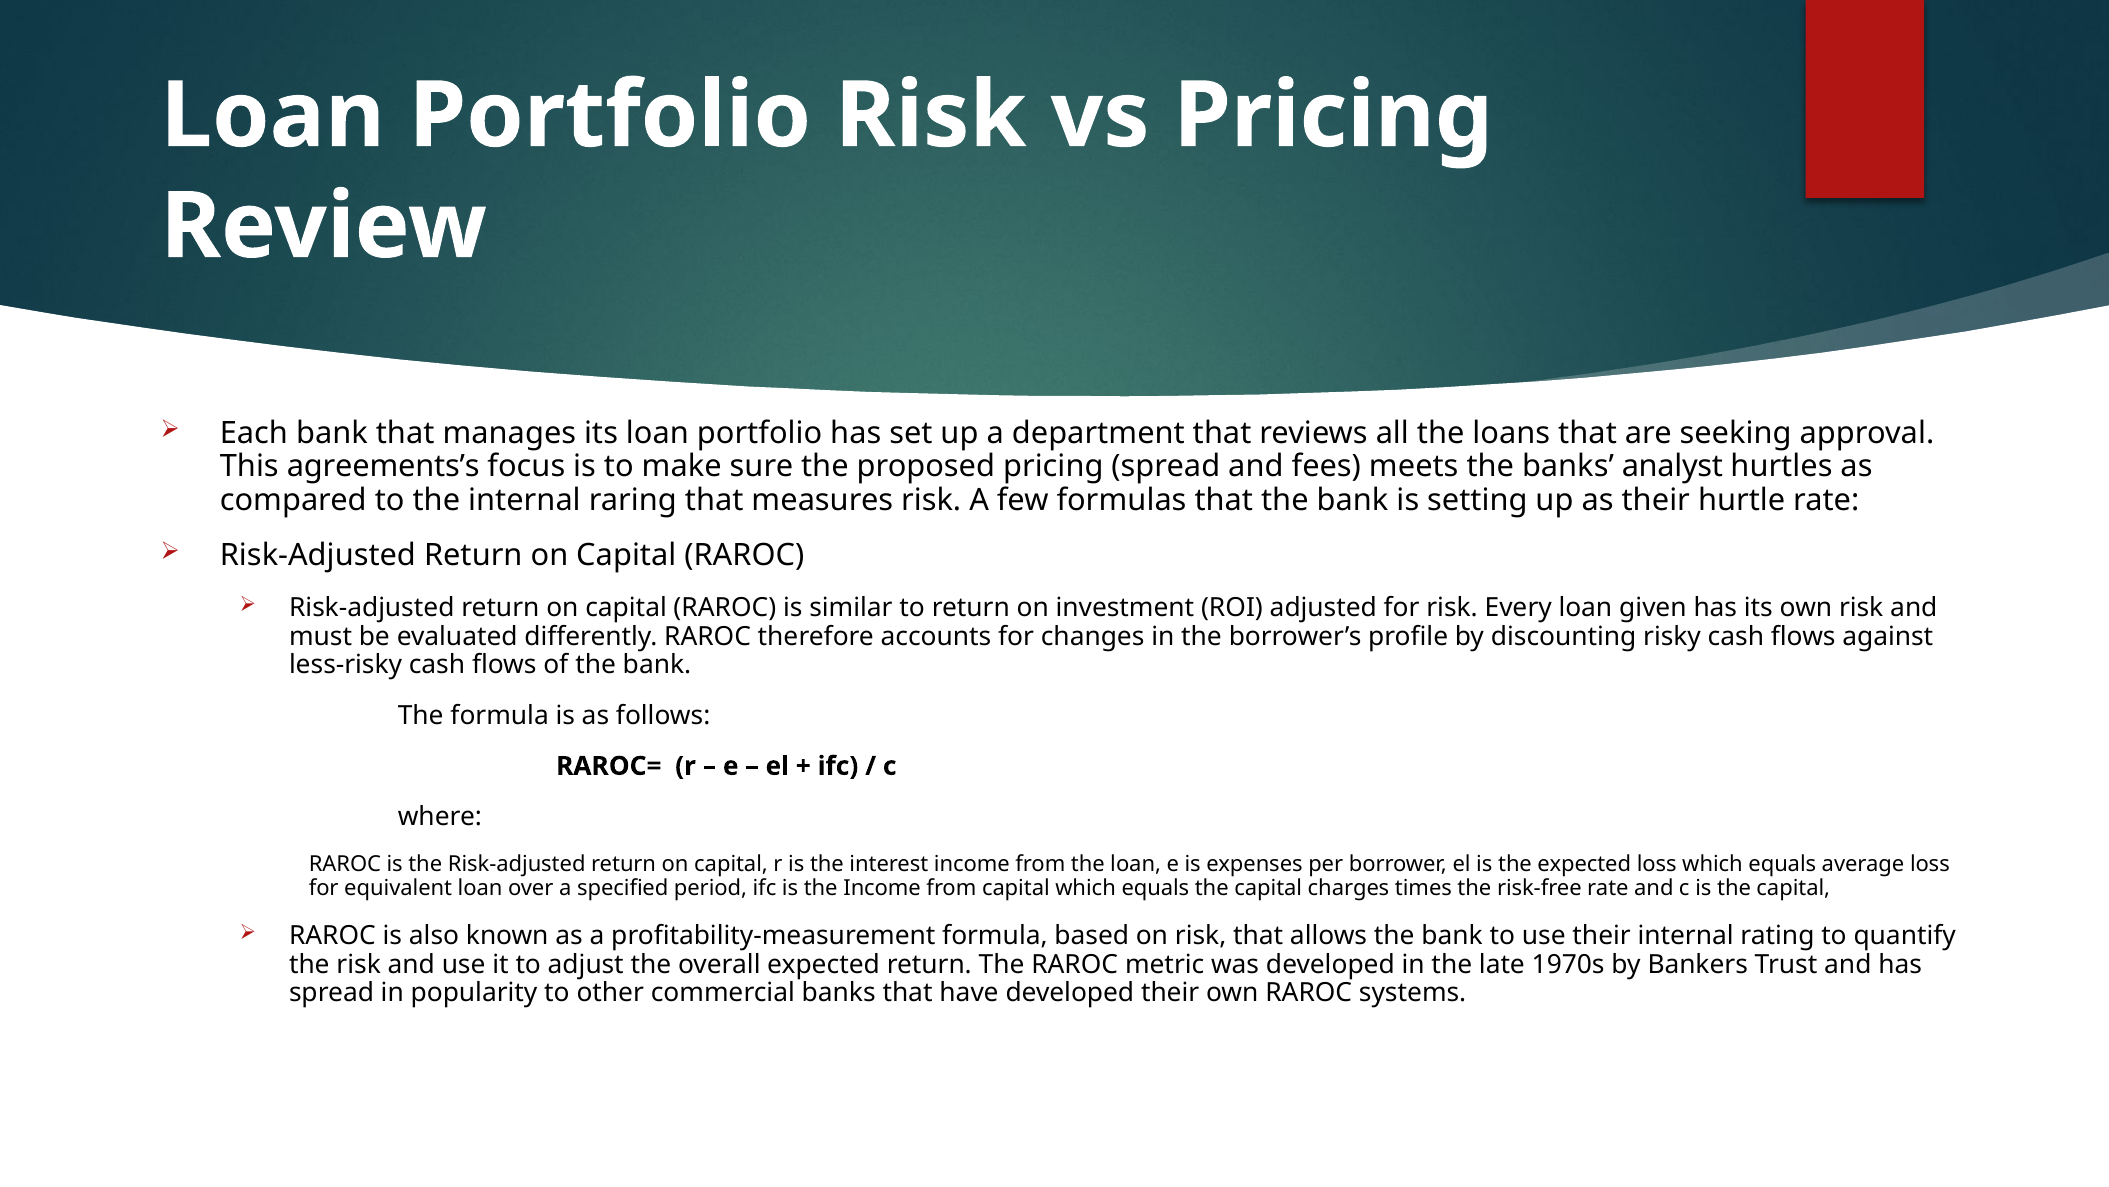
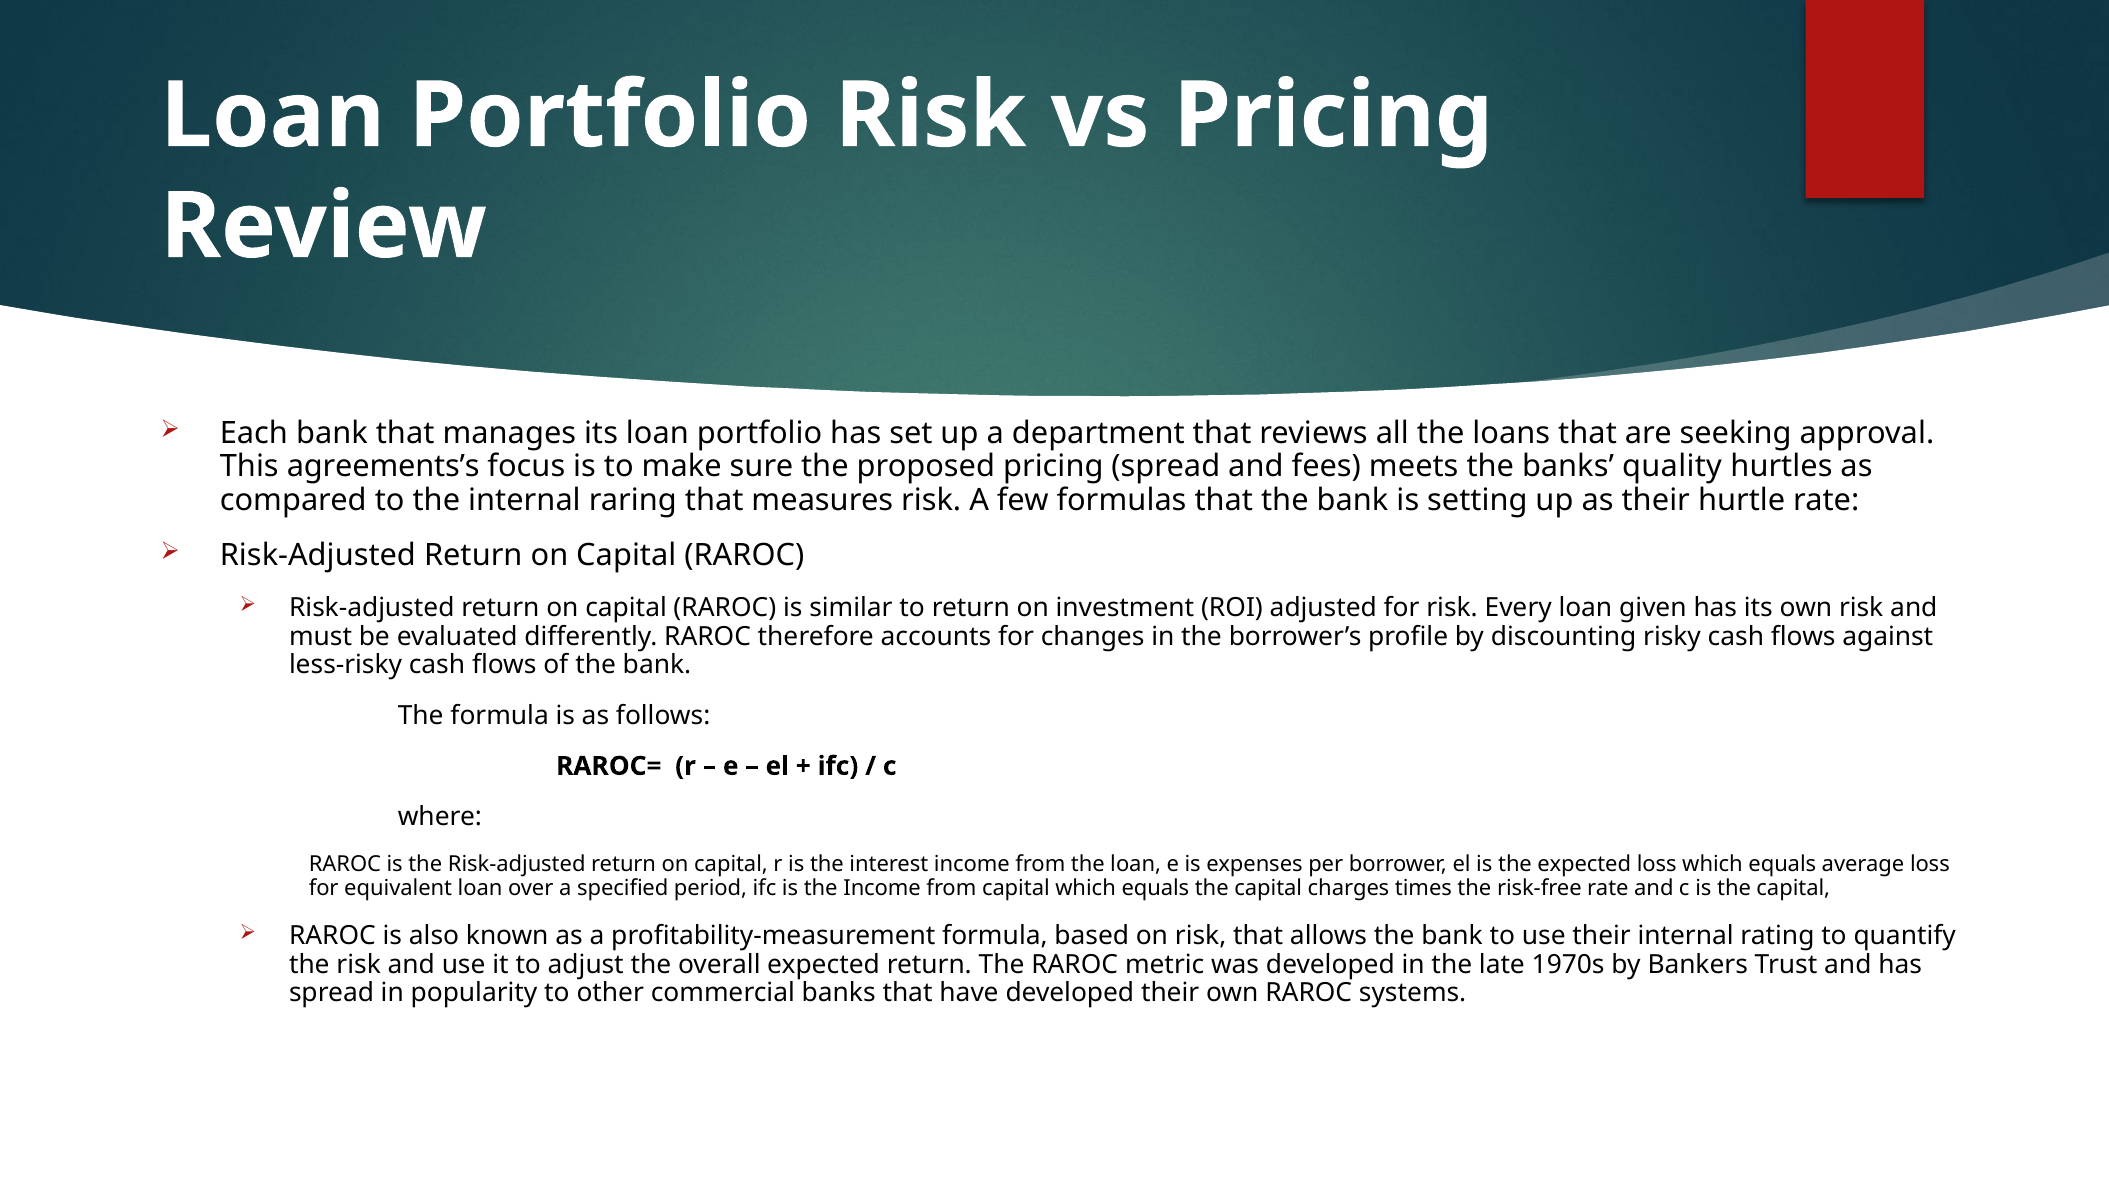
analyst: analyst -> quality
